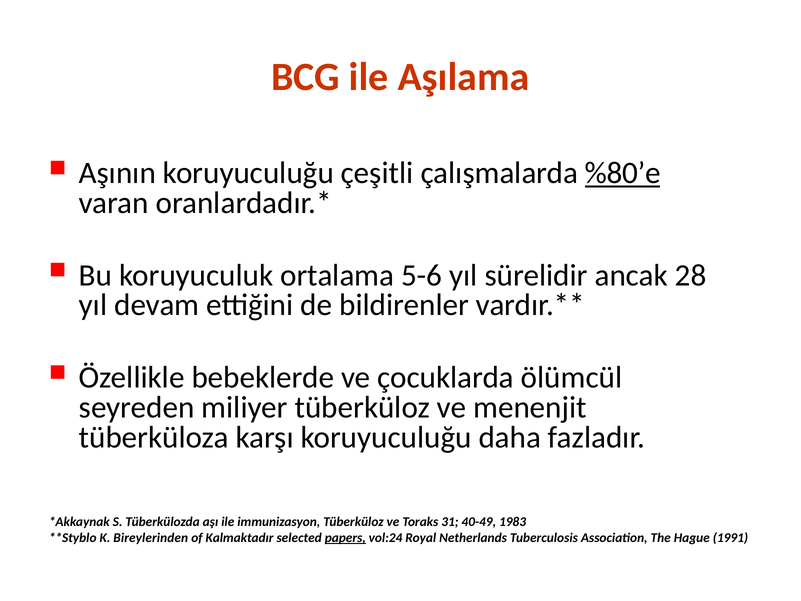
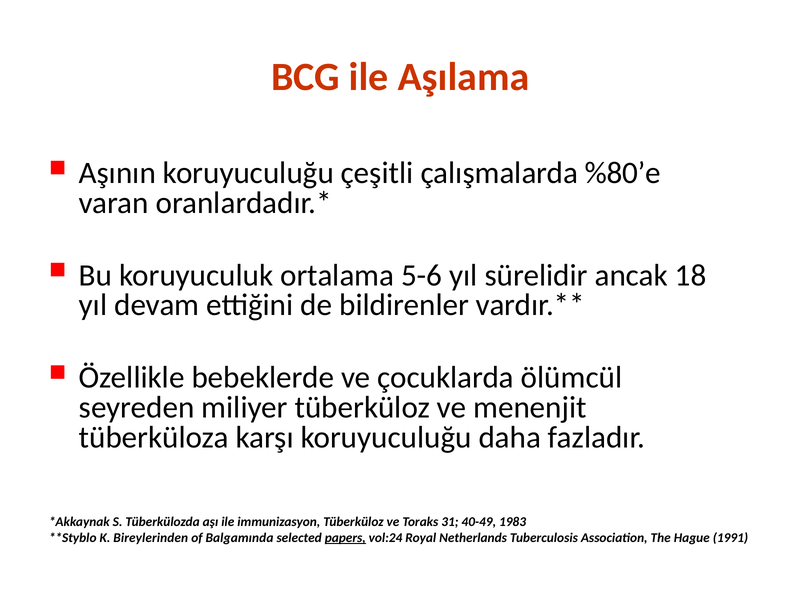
%80’e underline: present -> none
28: 28 -> 18
Kalmaktadır: Kalmaktadır -> Balgamında
